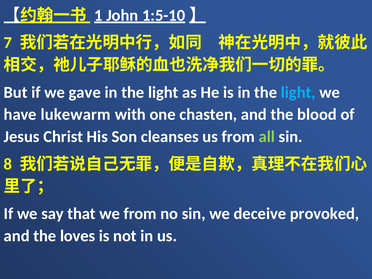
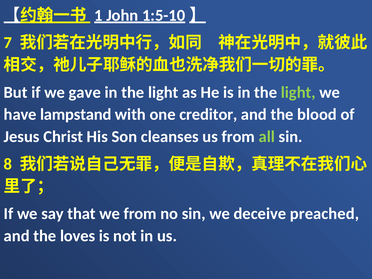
light at (298, 92) colour: light blue -> light green
lukewarm: lukewarm -> lampstand
chasten: chasten -> creditor
provoked: provoked -> preached
